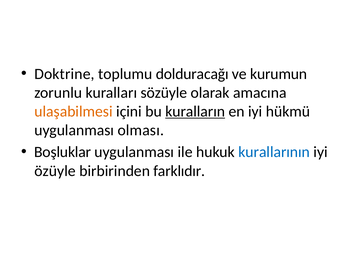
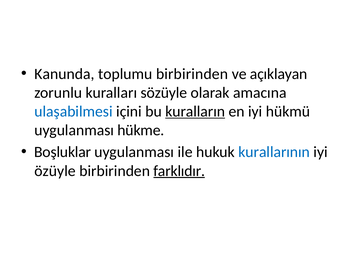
Doktrine: Doktrine -> Kanunda
toplumu dolduracağı: dolduracağı -> birbirinden
kurumun: kurumun -> açıklayan
ulaşabilmesi colour: orange -> blue
olması: olması -> hükme
farklıdır underline: none -> present
